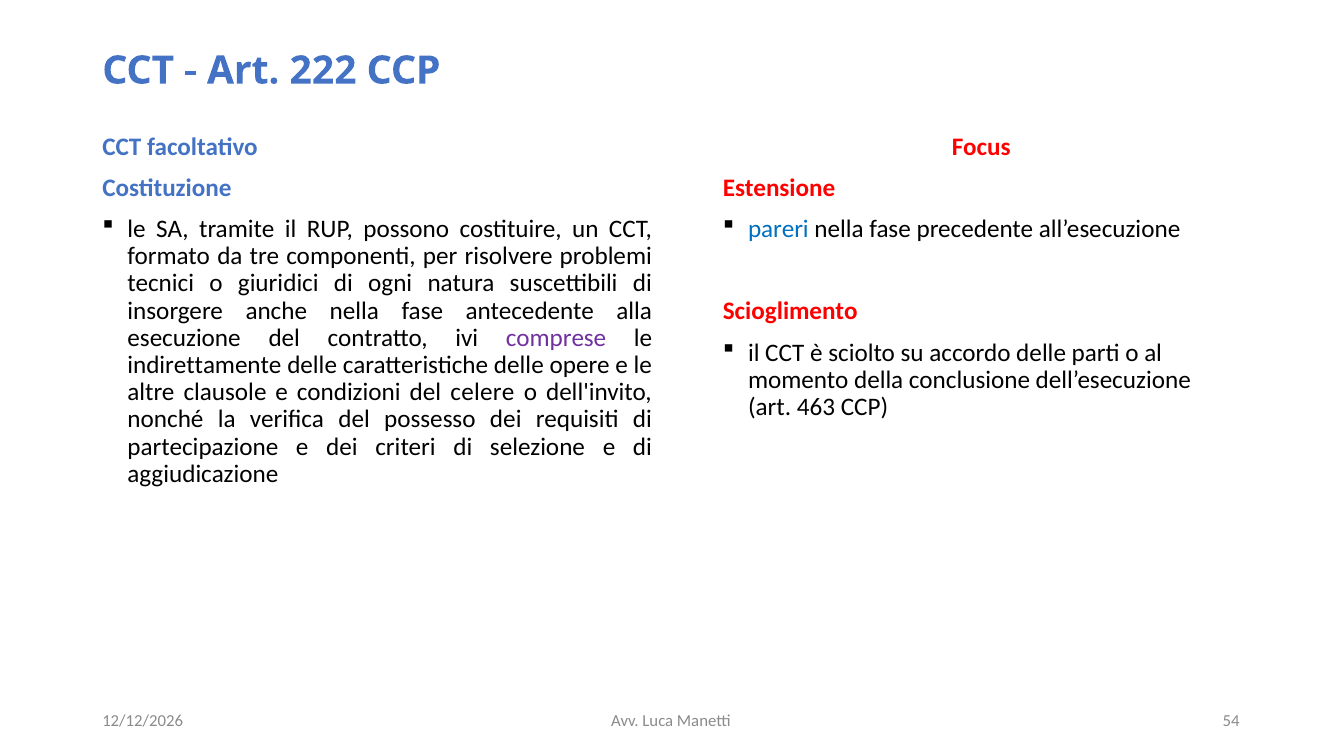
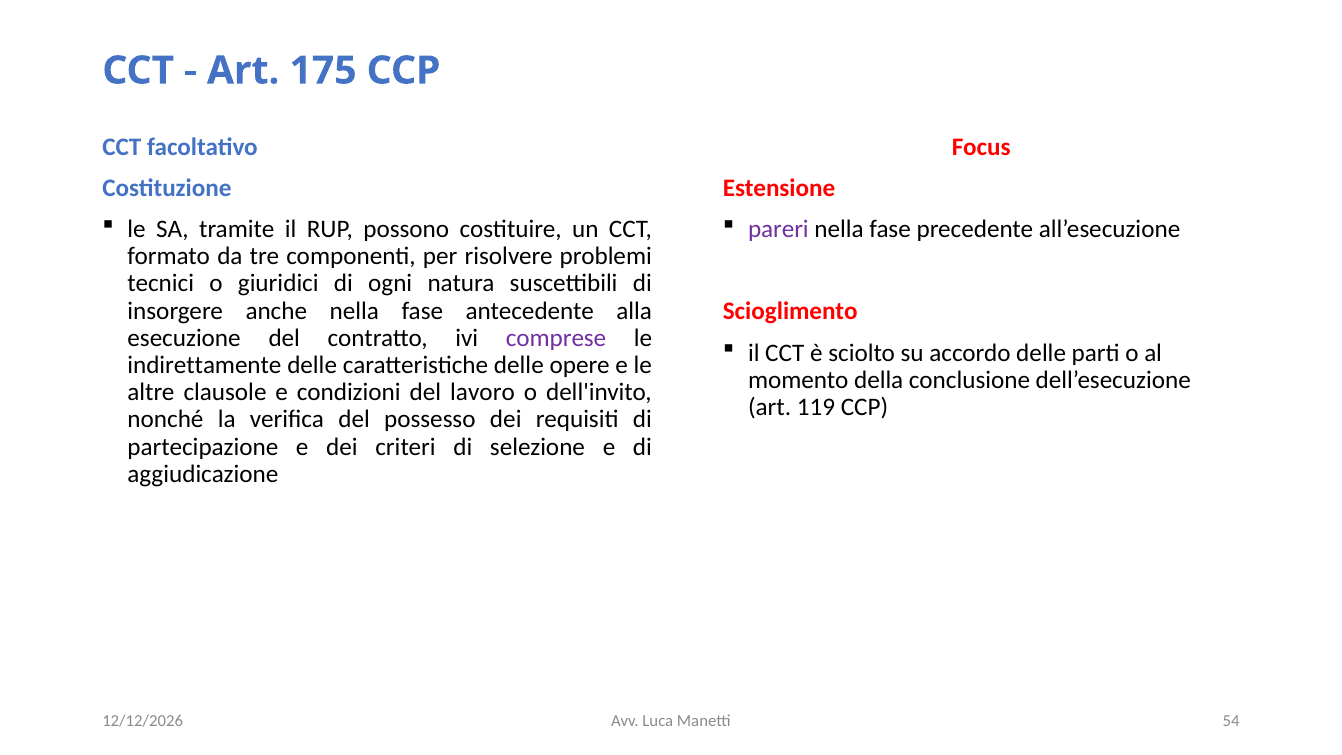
222: 222 -> 175
pareri colour: blue -> purple
celere: celere -> lavoro
463: 463 -> 119
